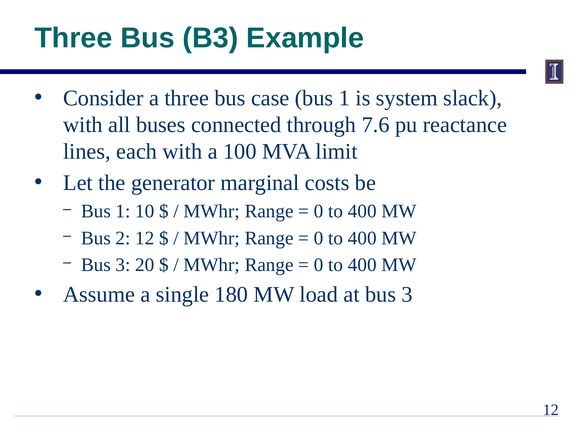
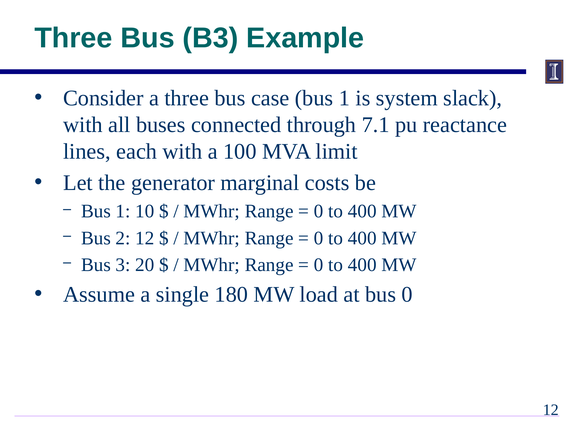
7.6: 7.6 -> 7.1
at bus 3: 3 -> 0
